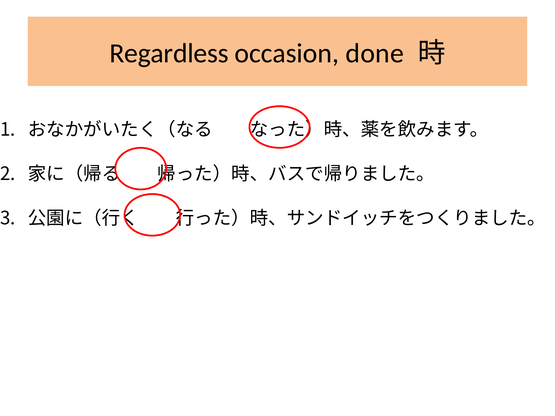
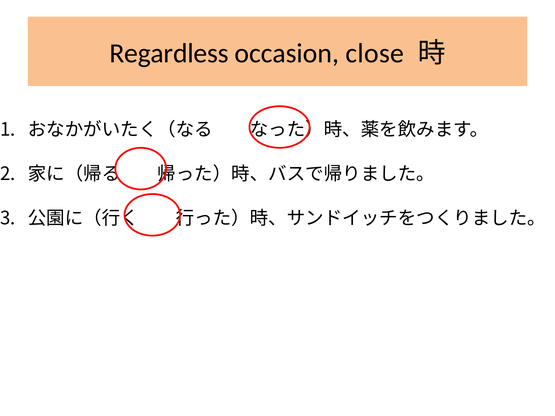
done: done -> close
